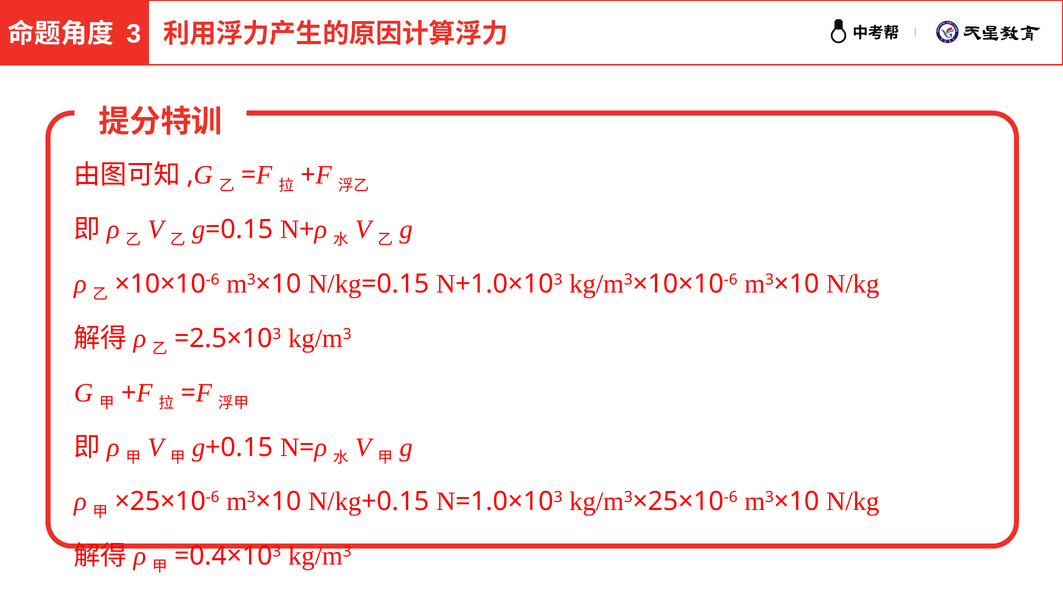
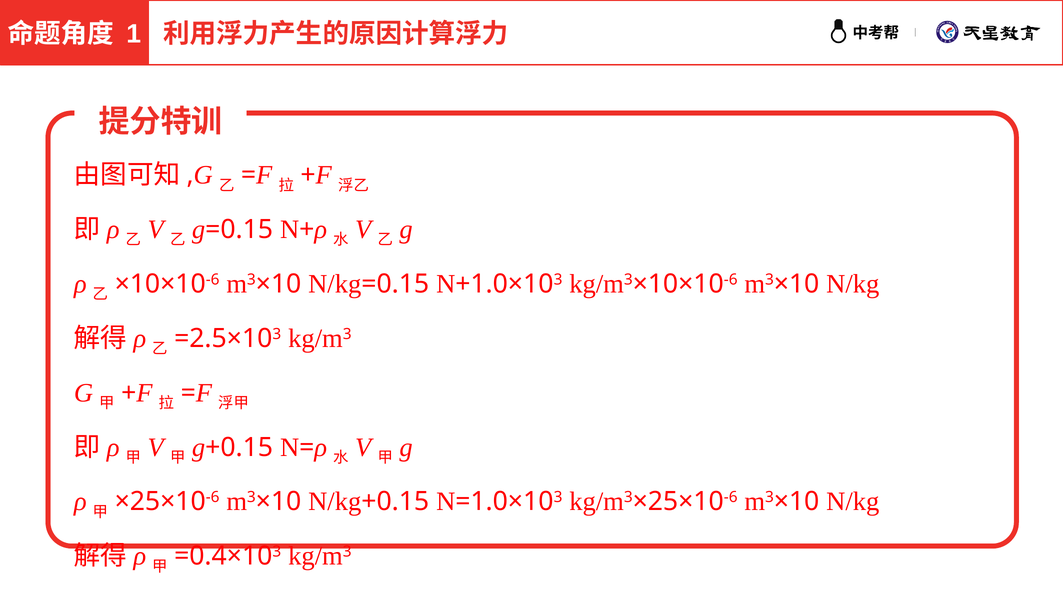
3 at (134, 34): 3 -> 1
